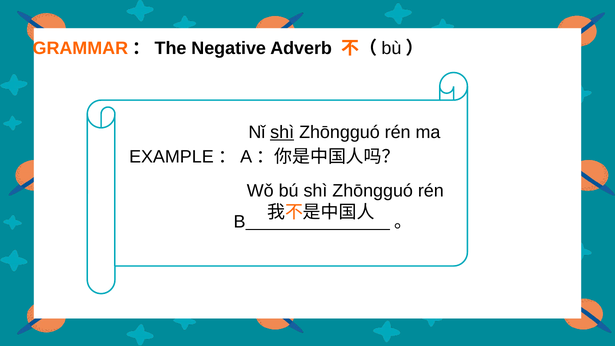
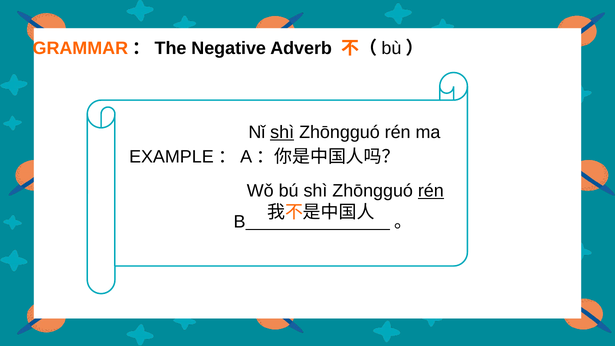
rén at (431, 191) underline: none -> present
